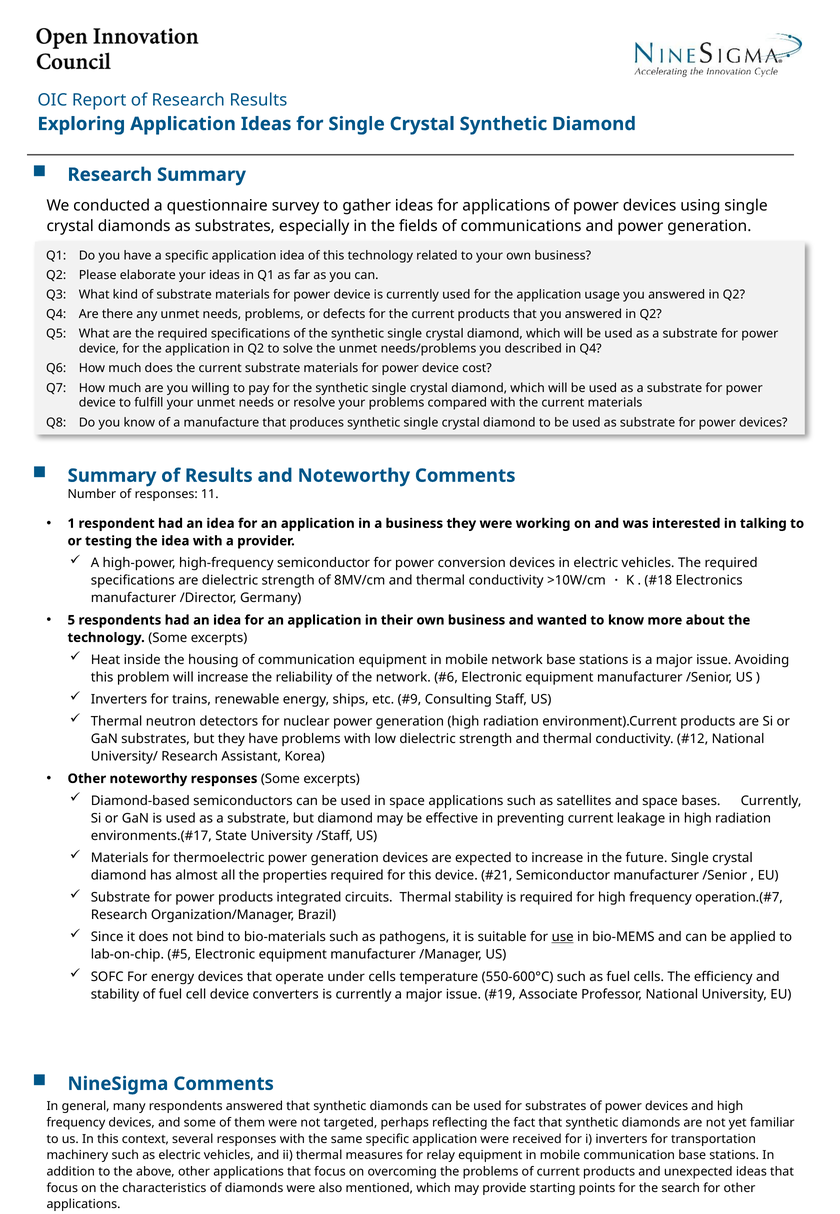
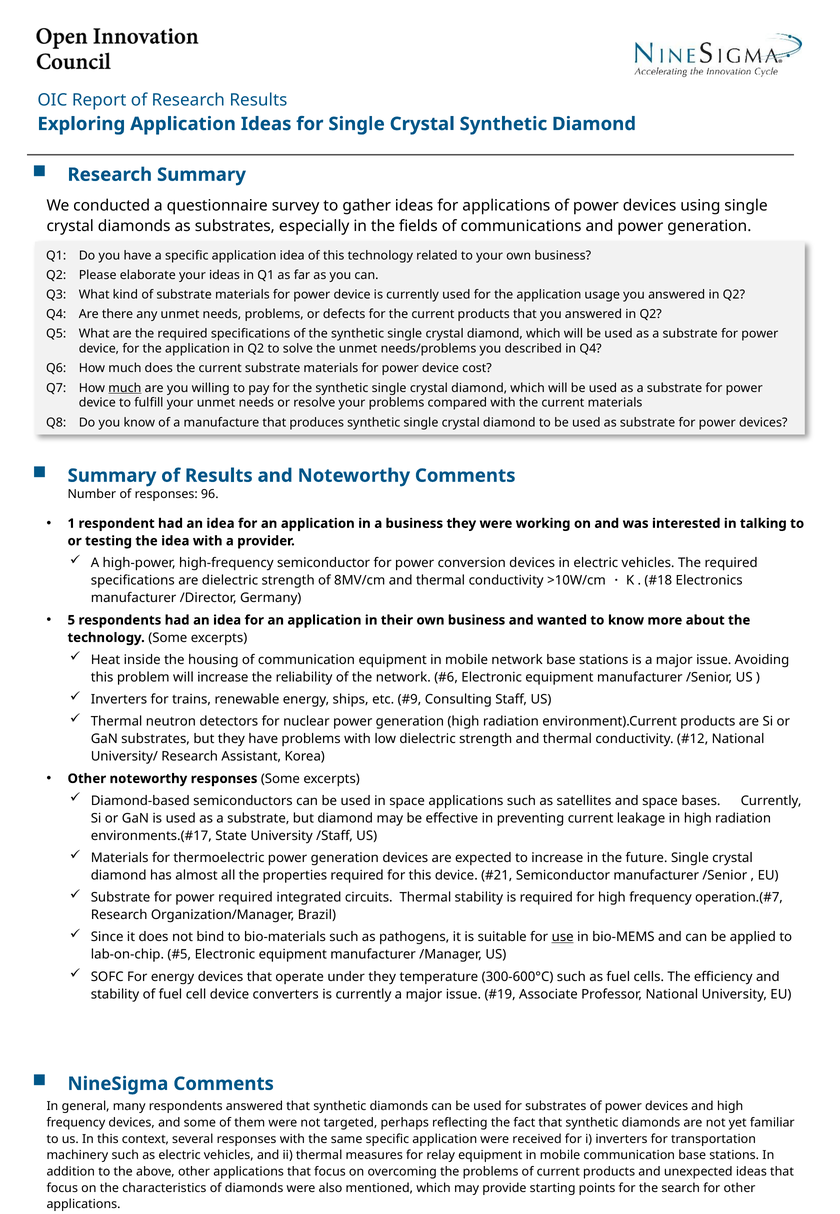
much at (125, 388) underline: none -> present
11: 11 -> 96
power products: products -> required
under cells: cells -> they
550-600°C: 550-600°C -> 300-600°C
